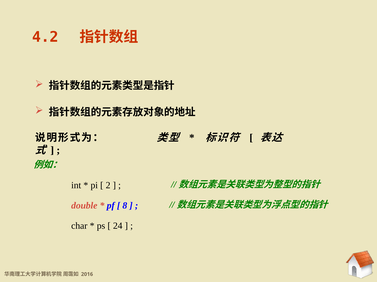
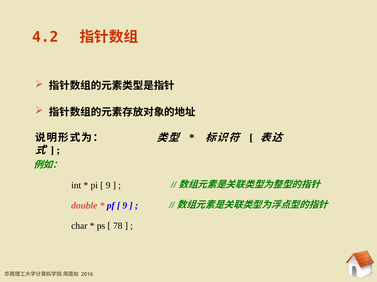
2 at (108, 186): 2 -> 9
8 at (125, 206): 8 -> 9
24: 24 -> 78
